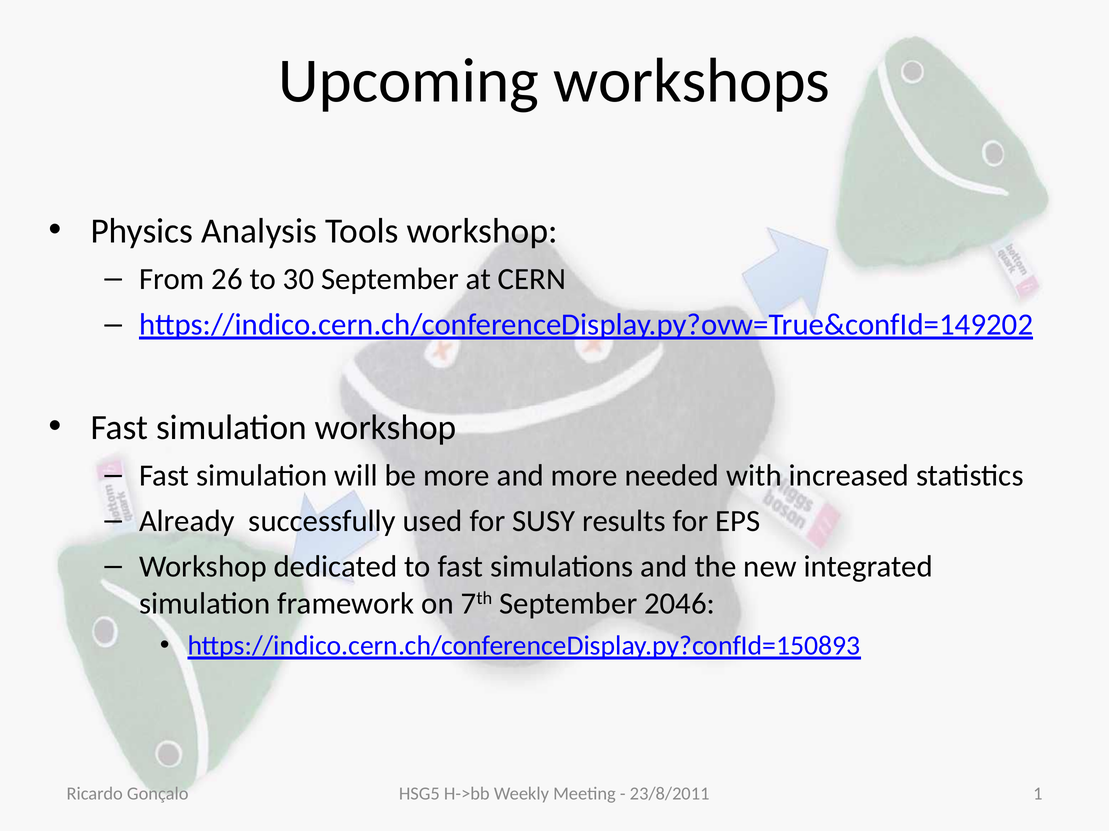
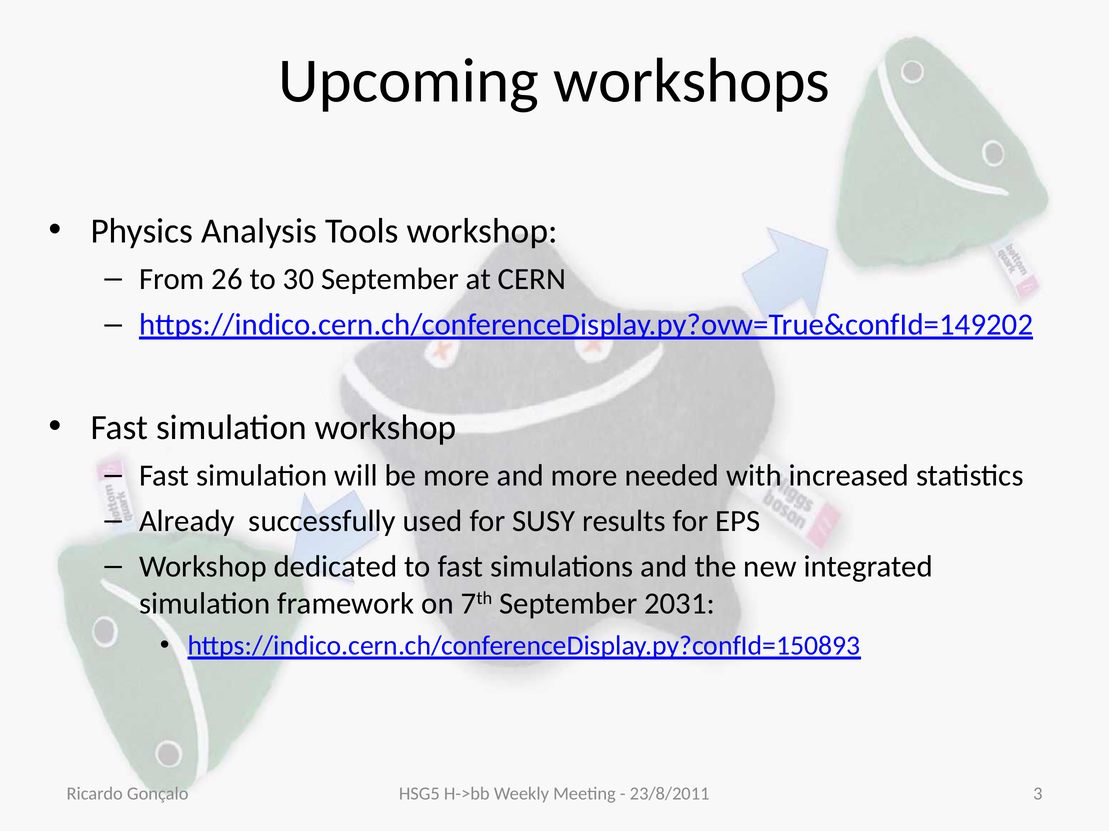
2046: 2046 -> 2031
1: 1 -> 3
